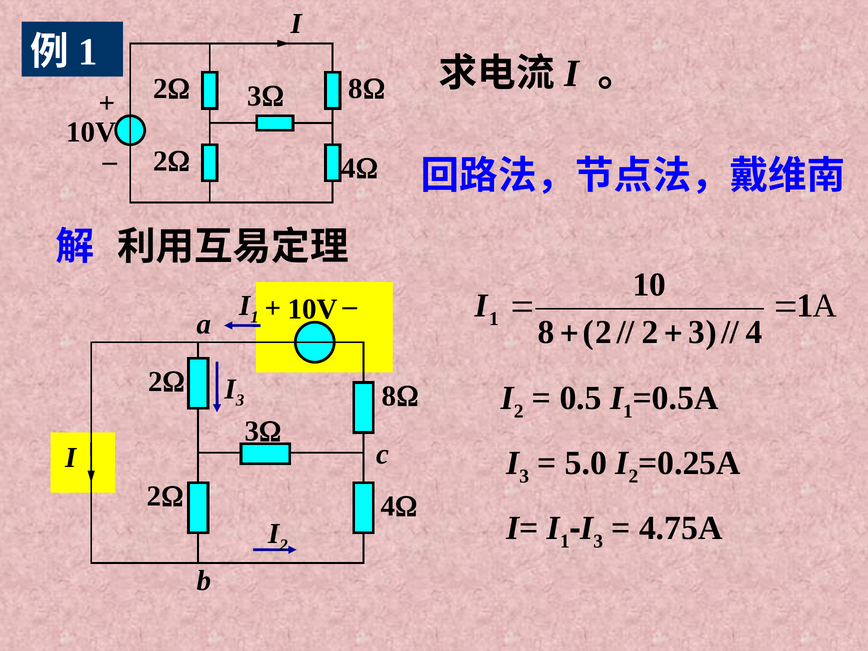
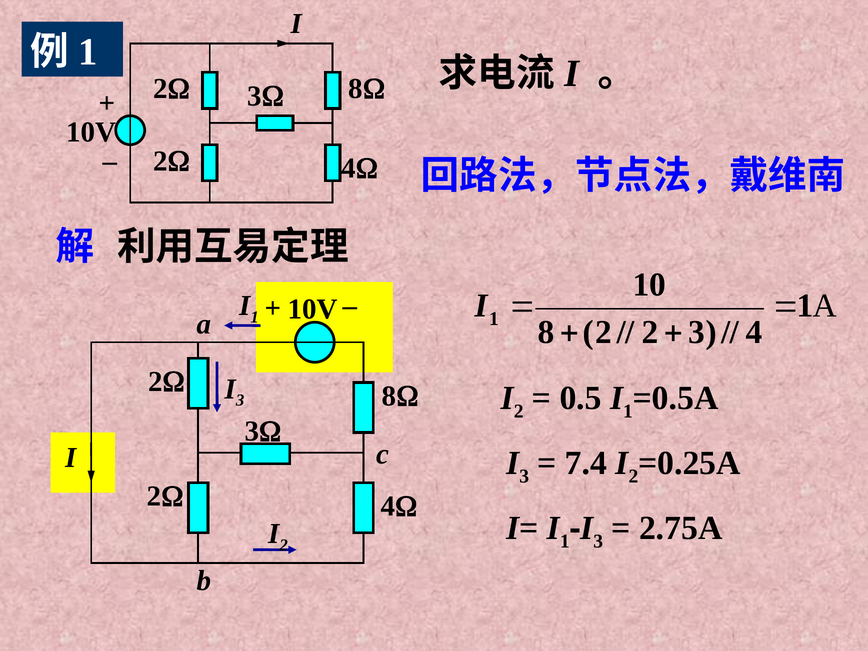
5.0: 5.0 -> 7.4
4.75A: 4.75A -> 2.75A
